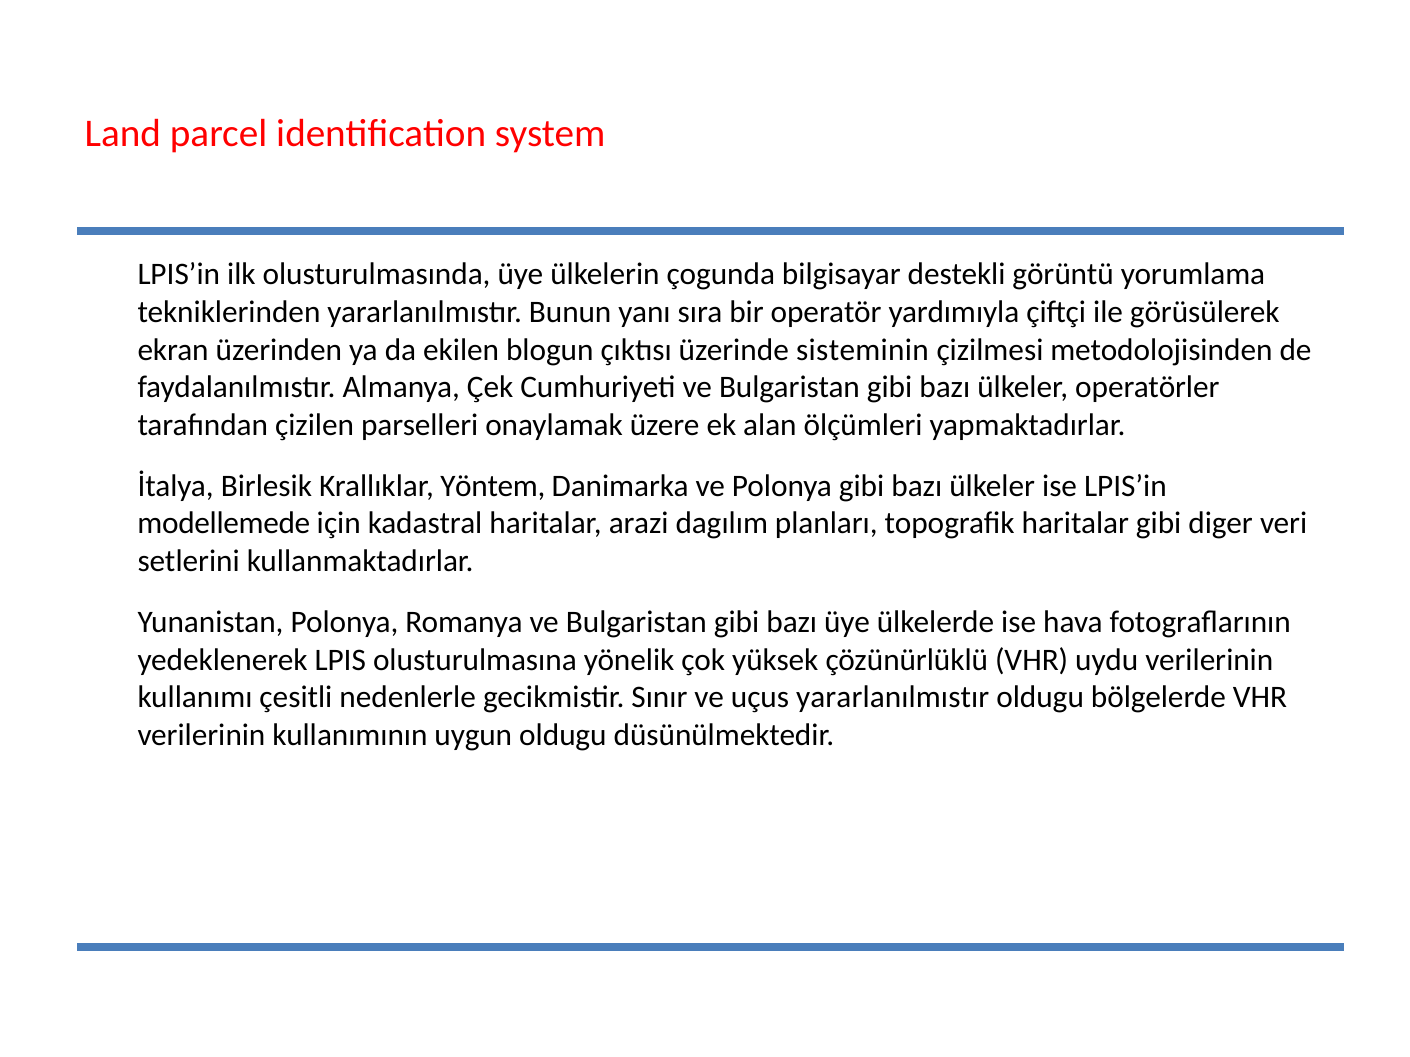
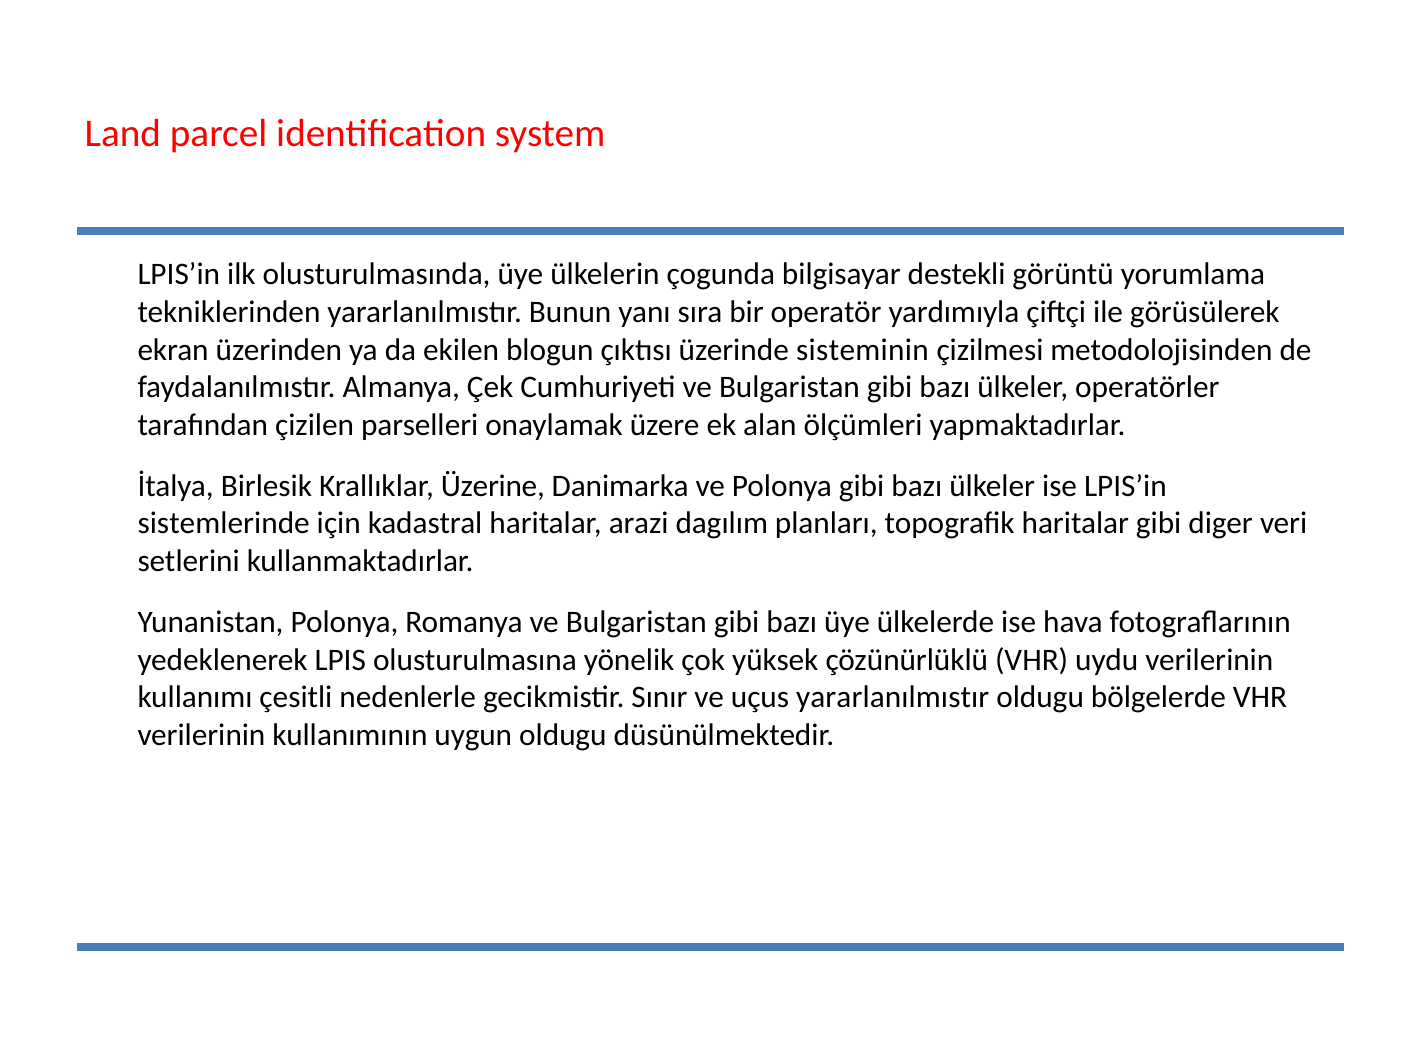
Yöntem: Yöntem -> Üzerine
modellemede: modellemede -> sistemlerinde
